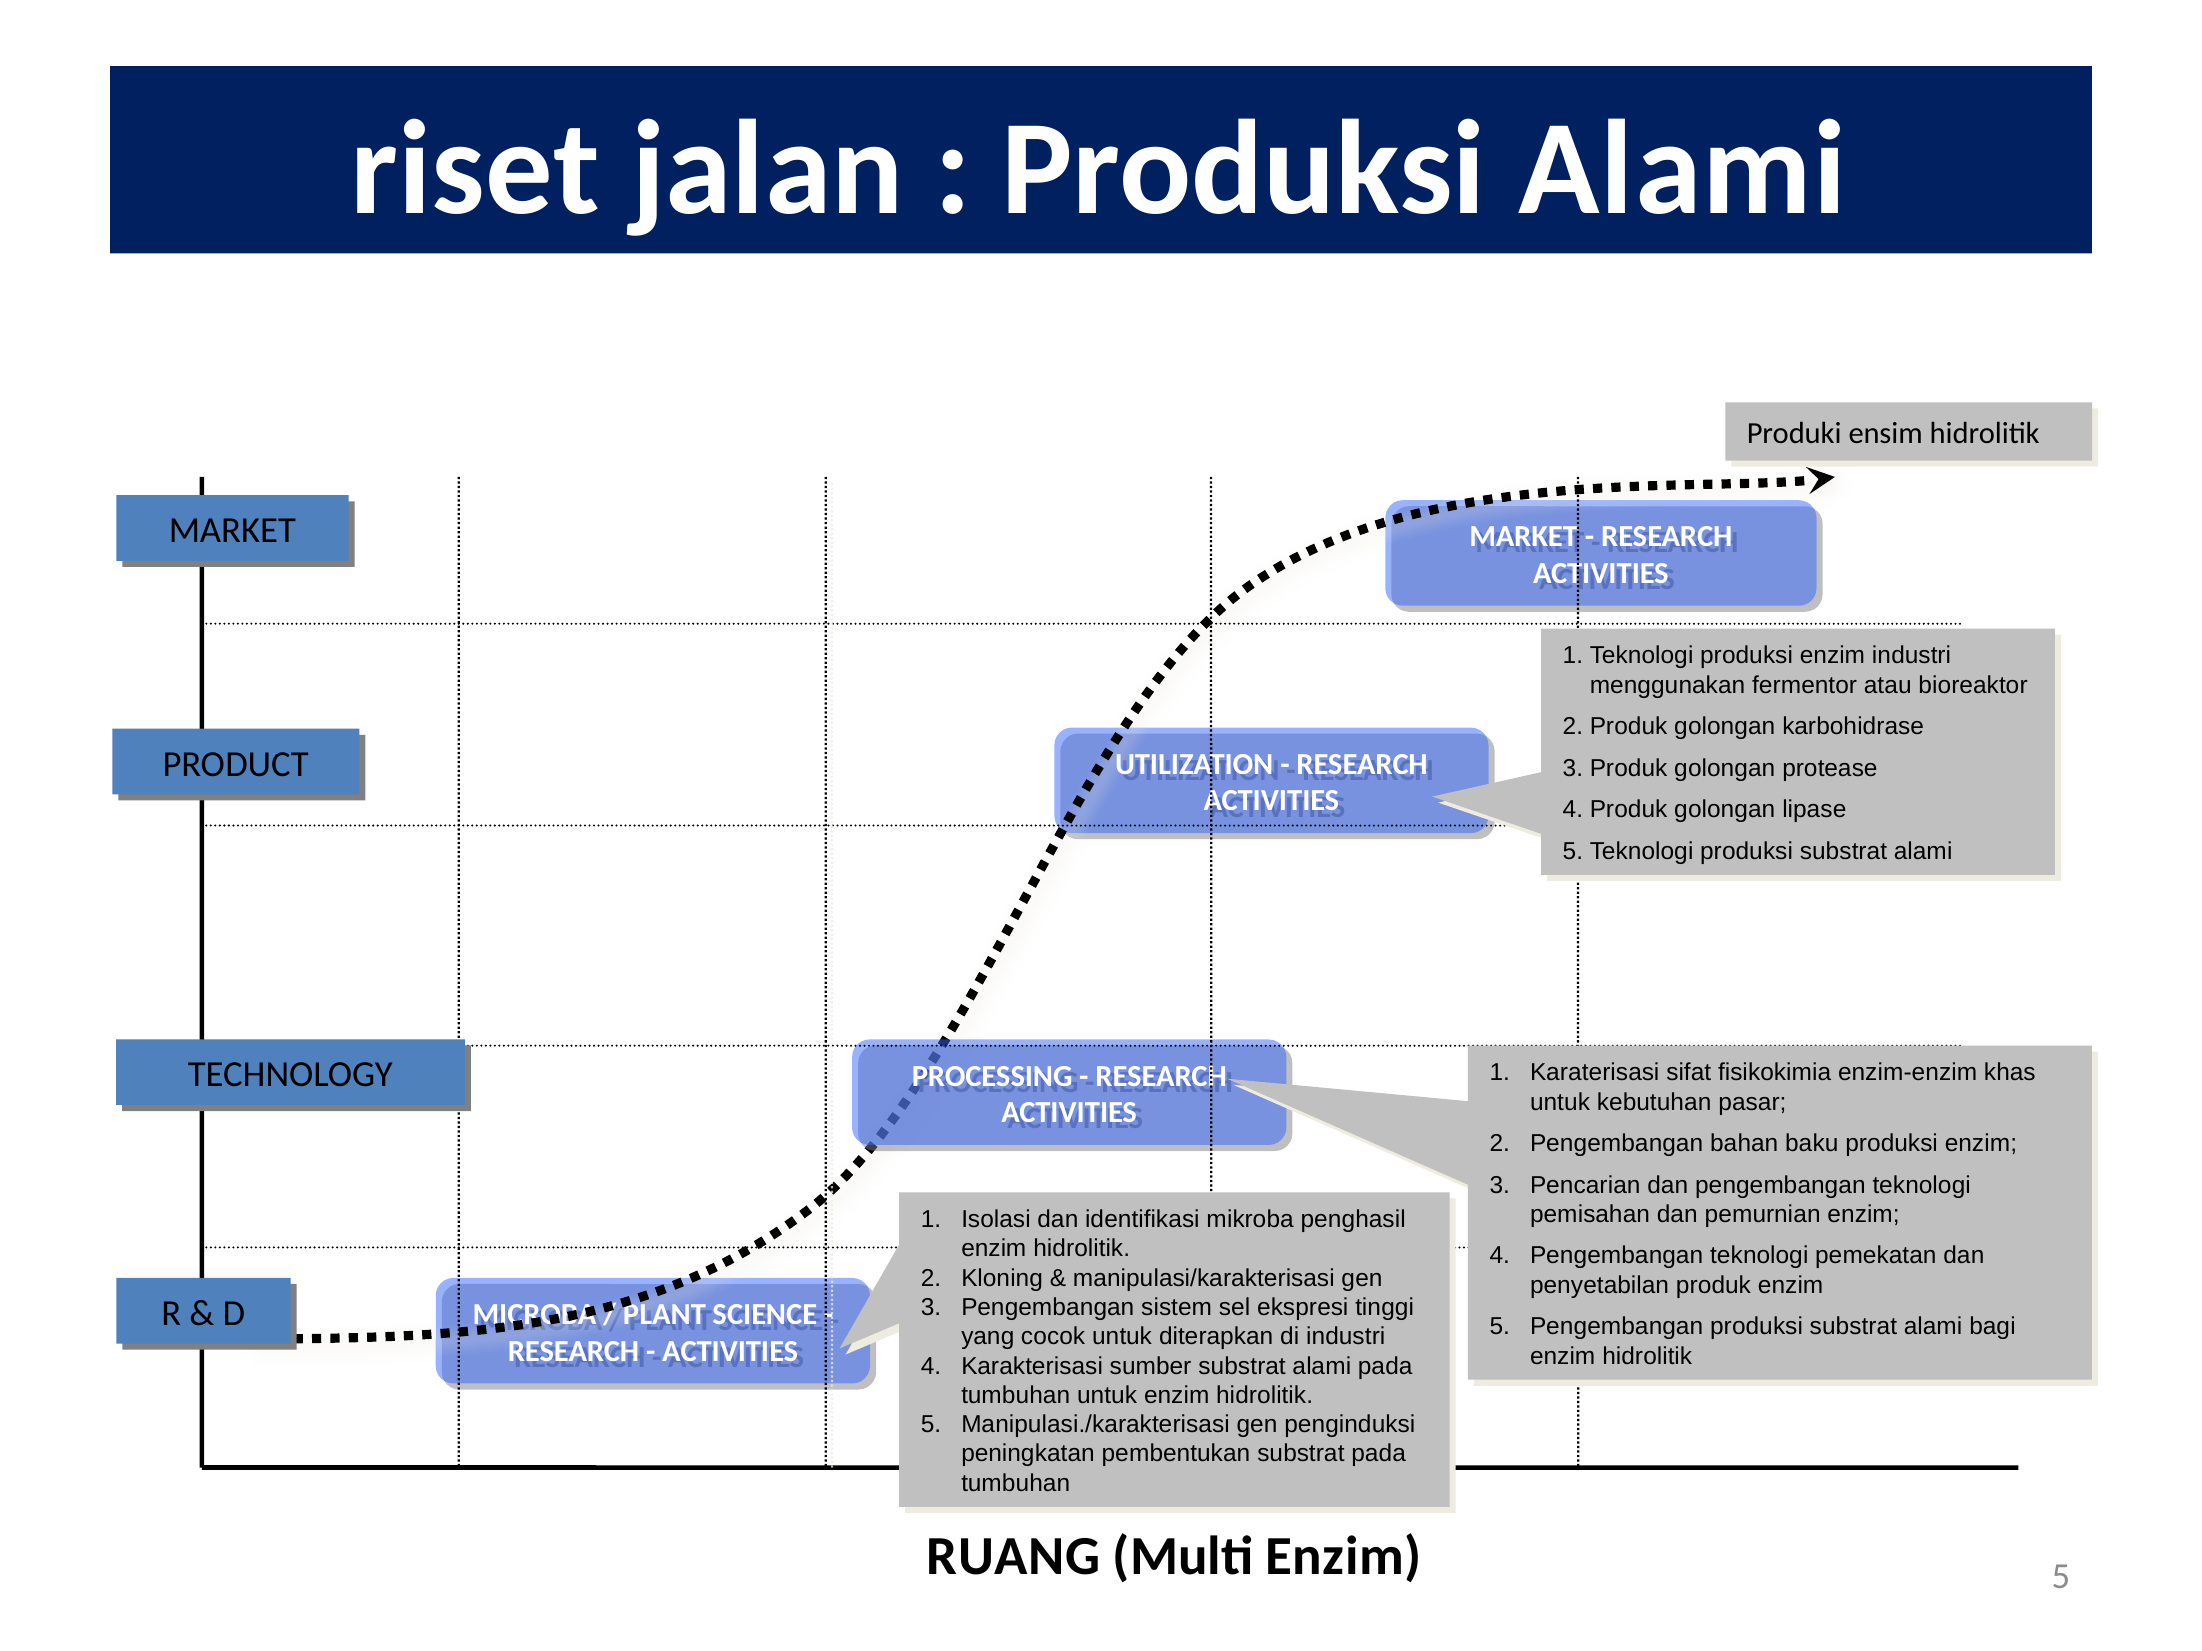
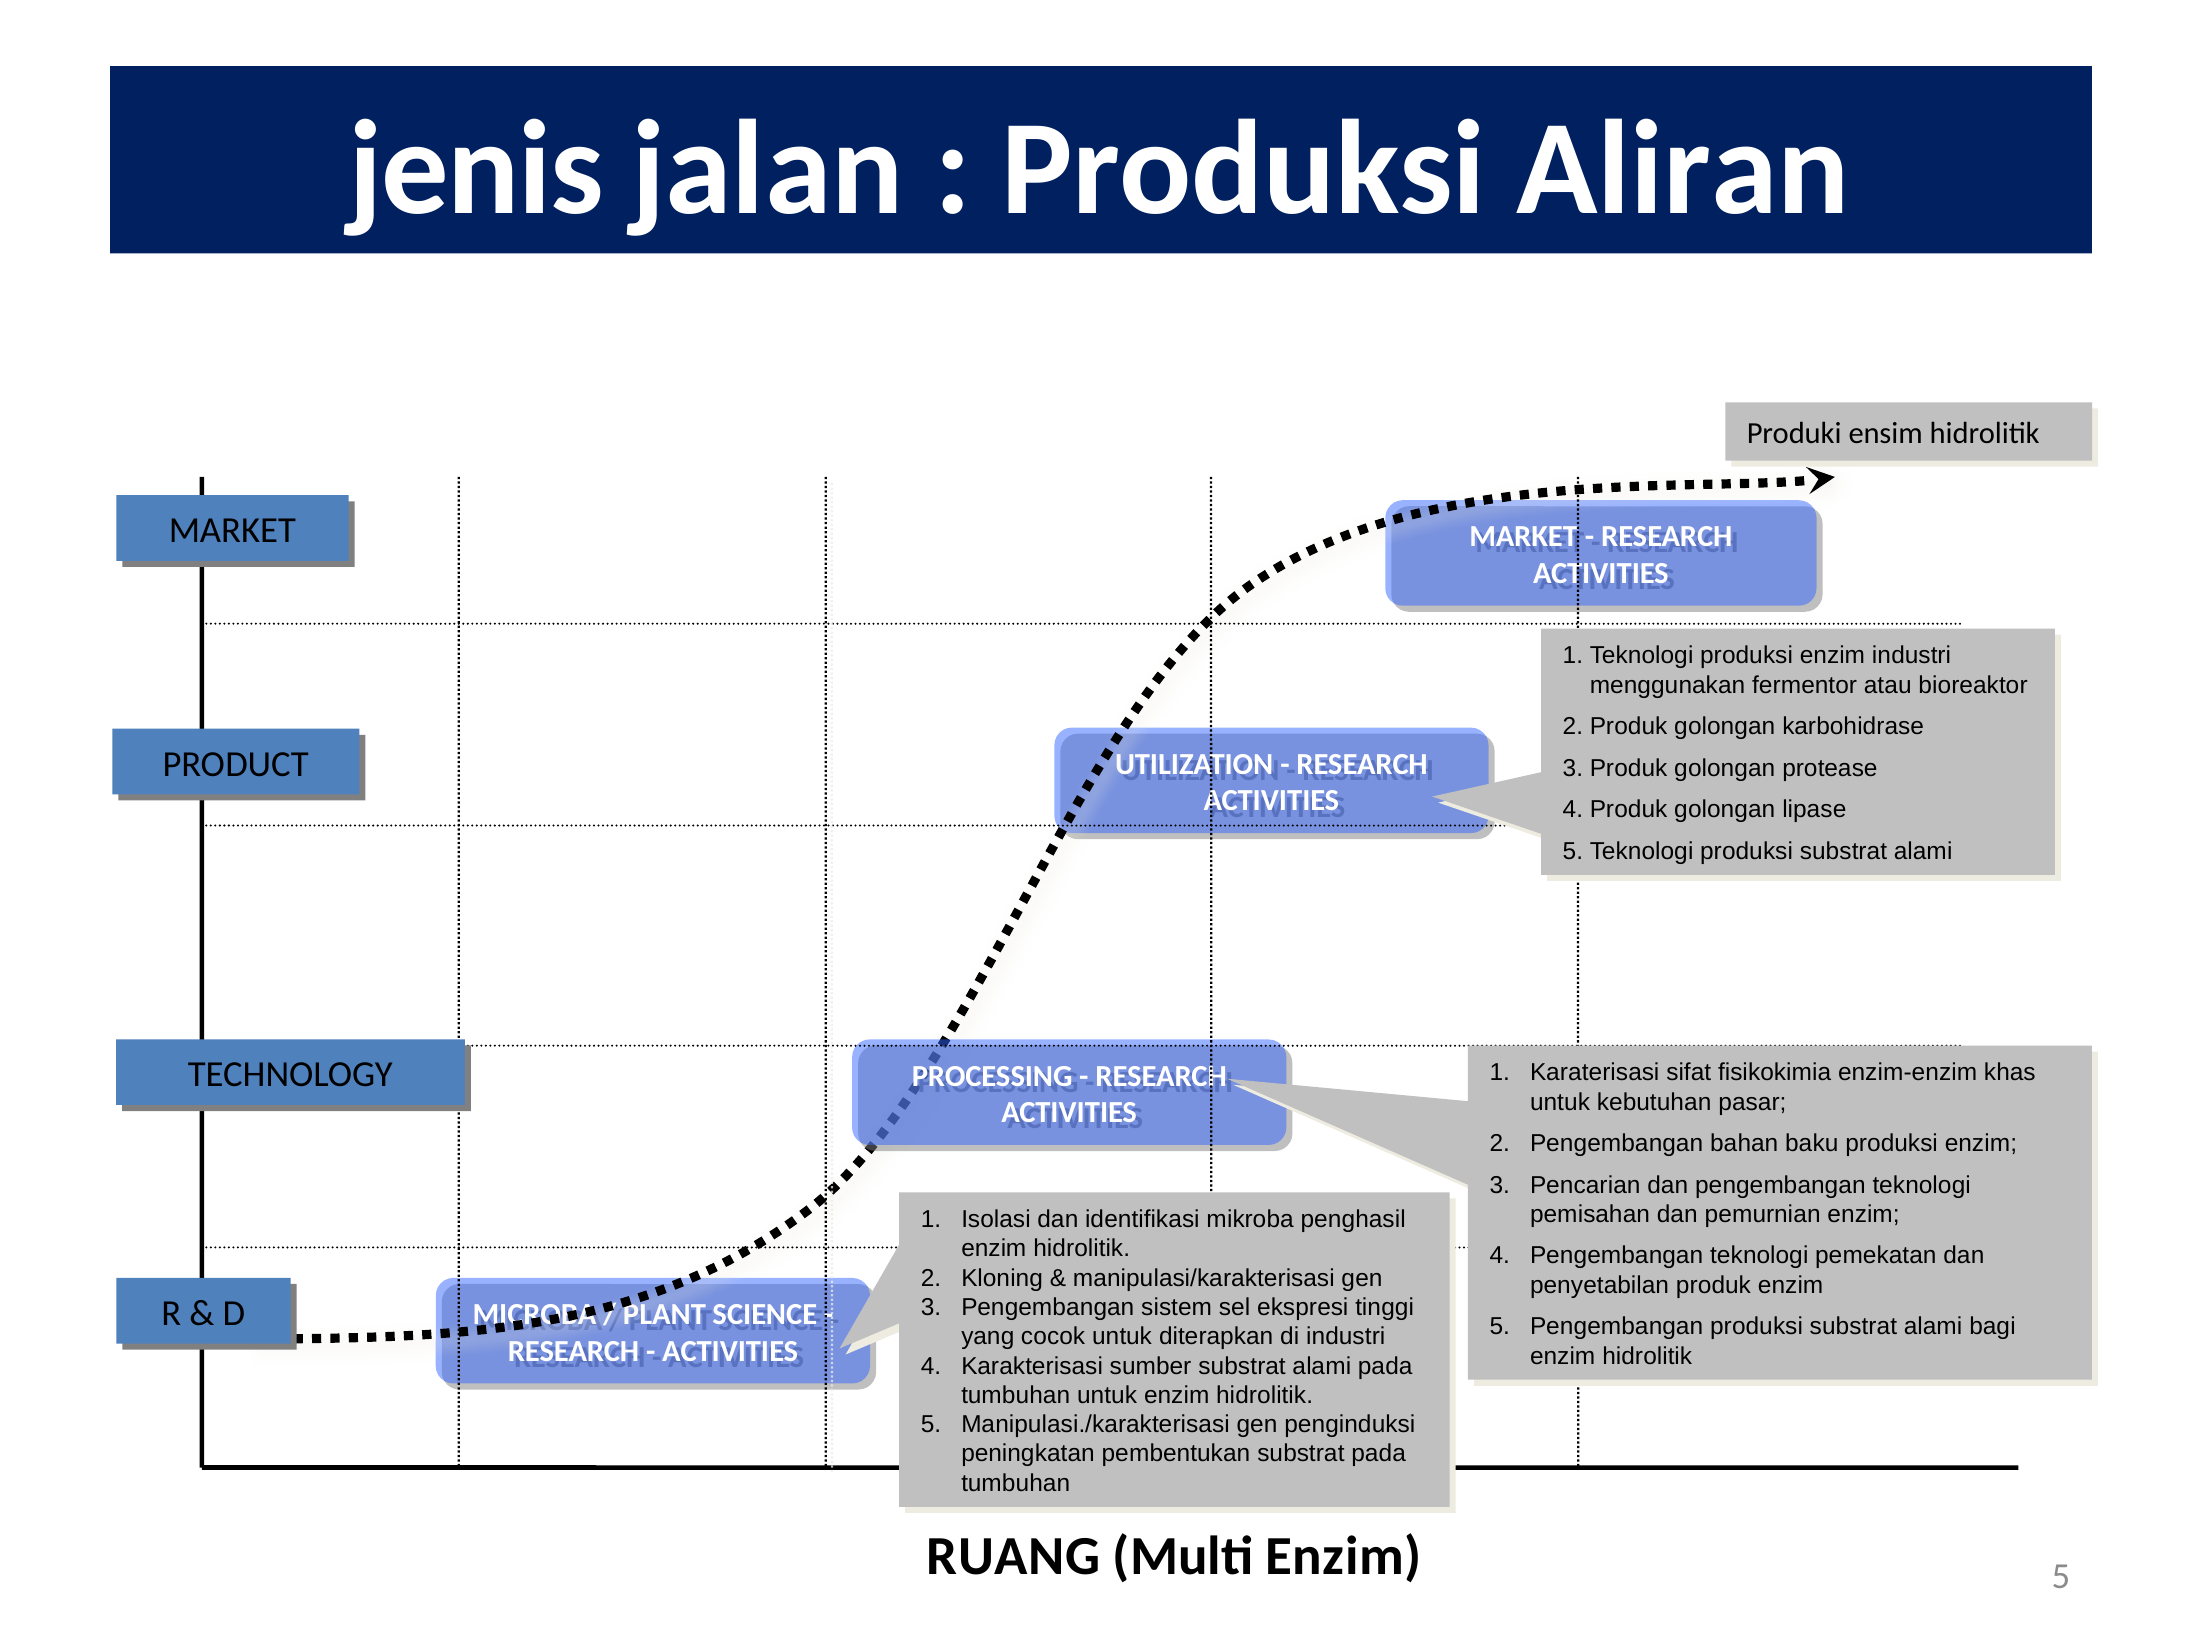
riset: riset -> jenis
Produksi Alami: Alami -> Aliran
